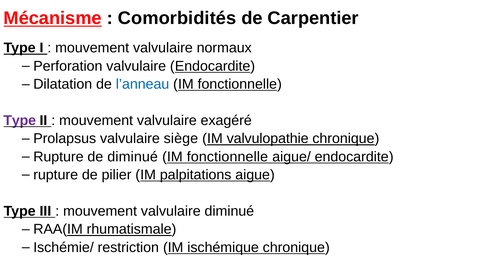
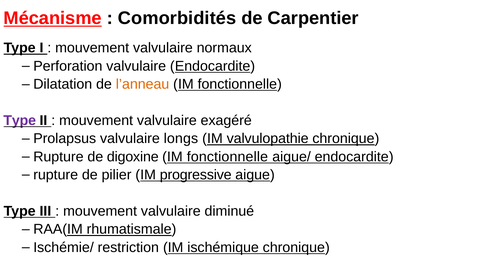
l’anneau colour: blue -> orange
siège: siège -> longs
de diminué: diminué -> digoxine
palpitations: palpitations -> progressive
